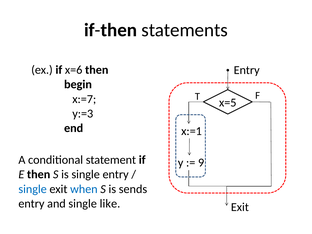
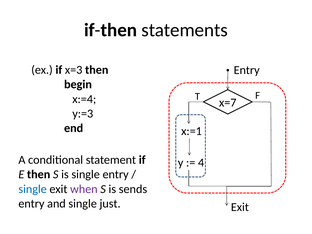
x=6: x=6 -> x=3
x:=7: x:=7 -> x:=4
x=5: x=5 -> x=7
9: 9 -> 4
when colour: blue -> purple
like: like -> just
